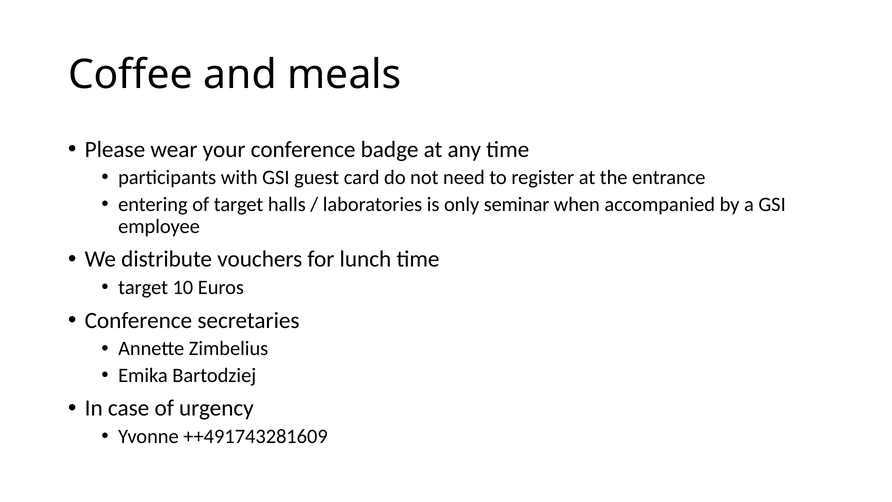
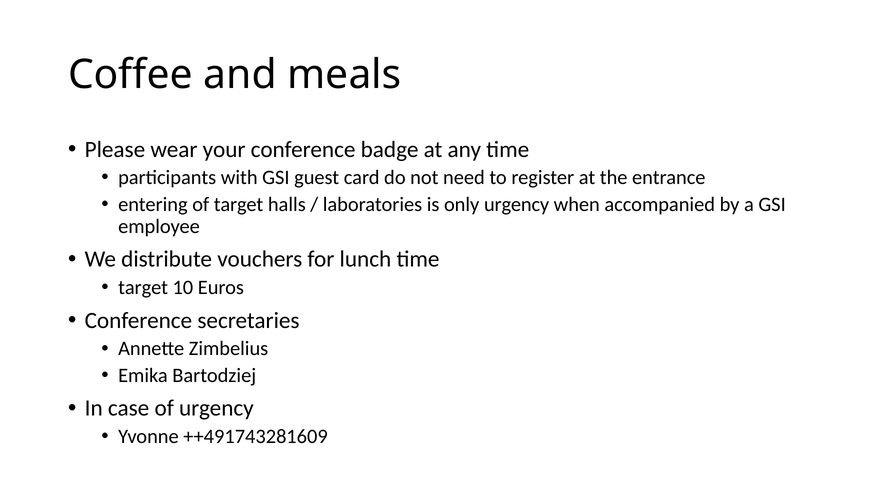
only seminar: seminar -> urgency
